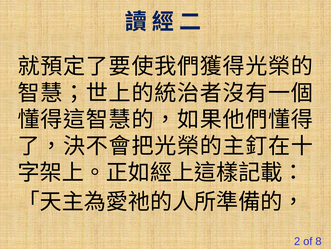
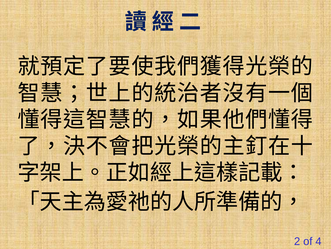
8: 8 -> 4
